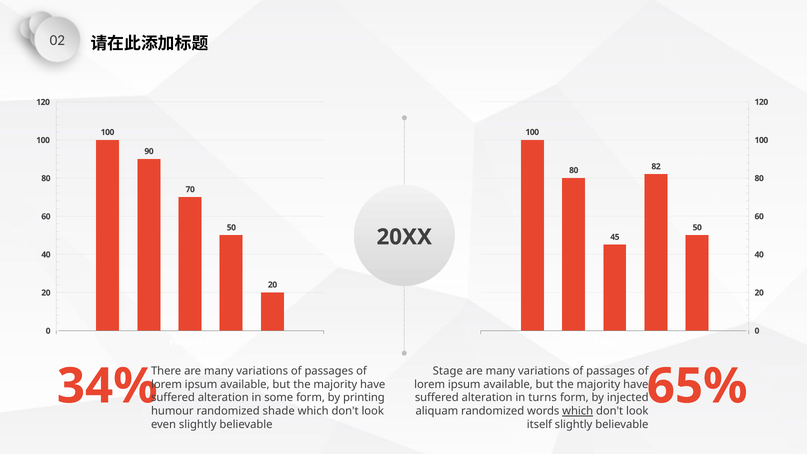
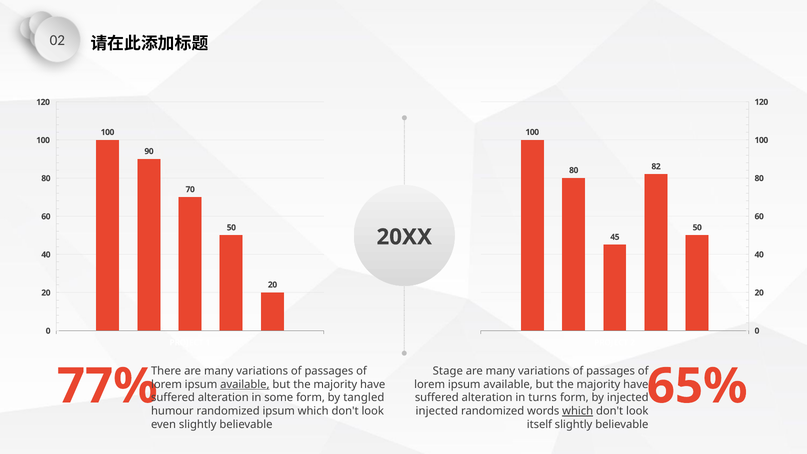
34%: 34% -> 77%
available at (245, 384) underline: none -> present
printing: printing -> tangled
randomized shade: shade -> ipsum
aliquam at (437, 411): aliquam -> injected
